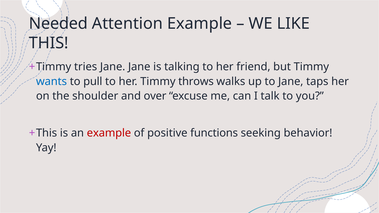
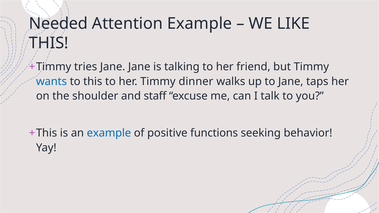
to pull: pull -> this
throws: throws -> dinner
over: over -> staff
example at (109, 133) colour: red -> blue
